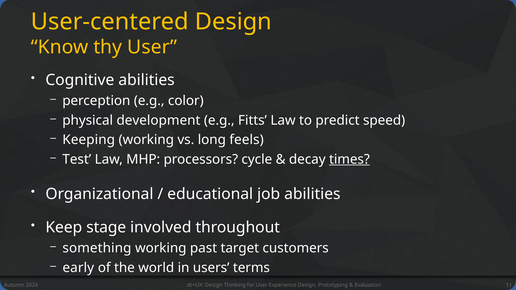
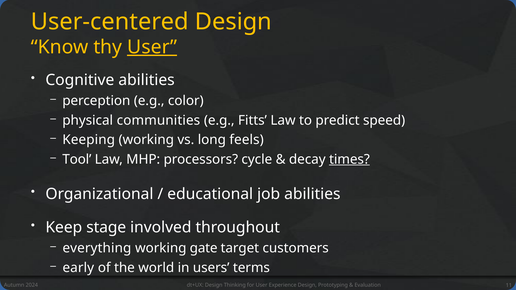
User at (152, 47) underline: none -> present
development: development -> communities
Test: Test -> Tool
something: something -> everything
past: past -> gate
